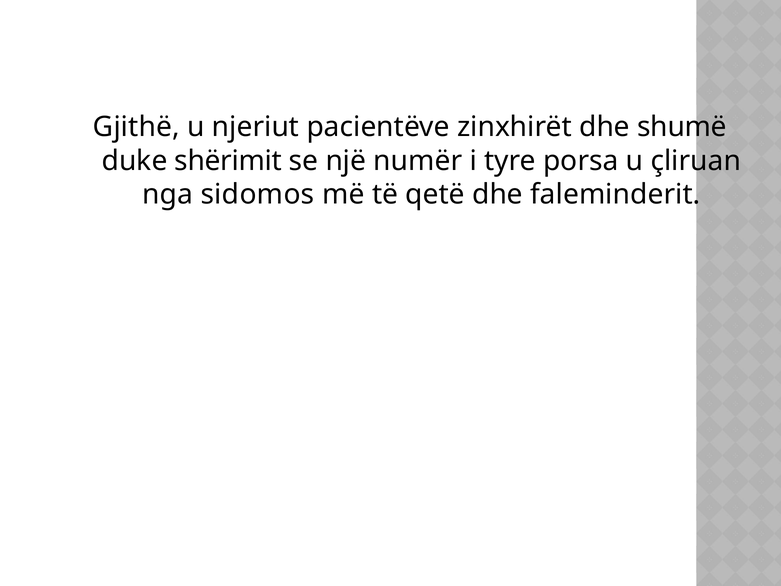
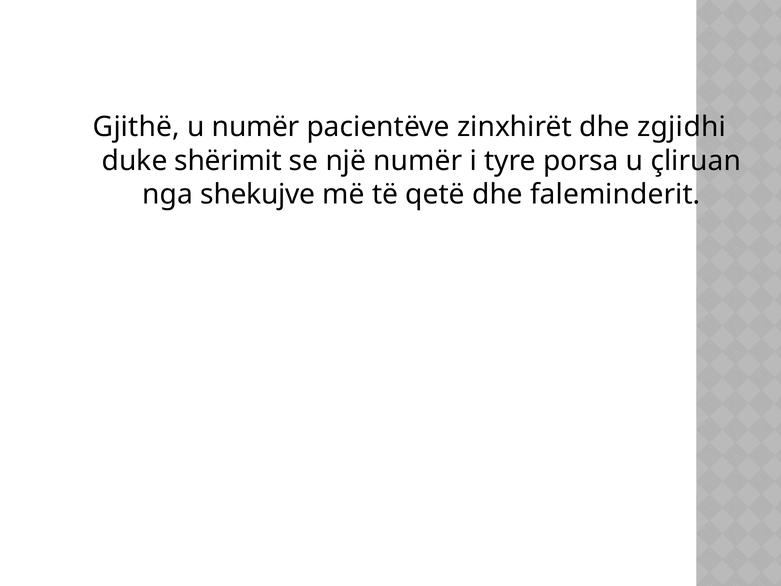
u njeriut: njeriut -> numër
shumë: shumë -> zgjidhi
sidomos: sidomos -> shekujve
